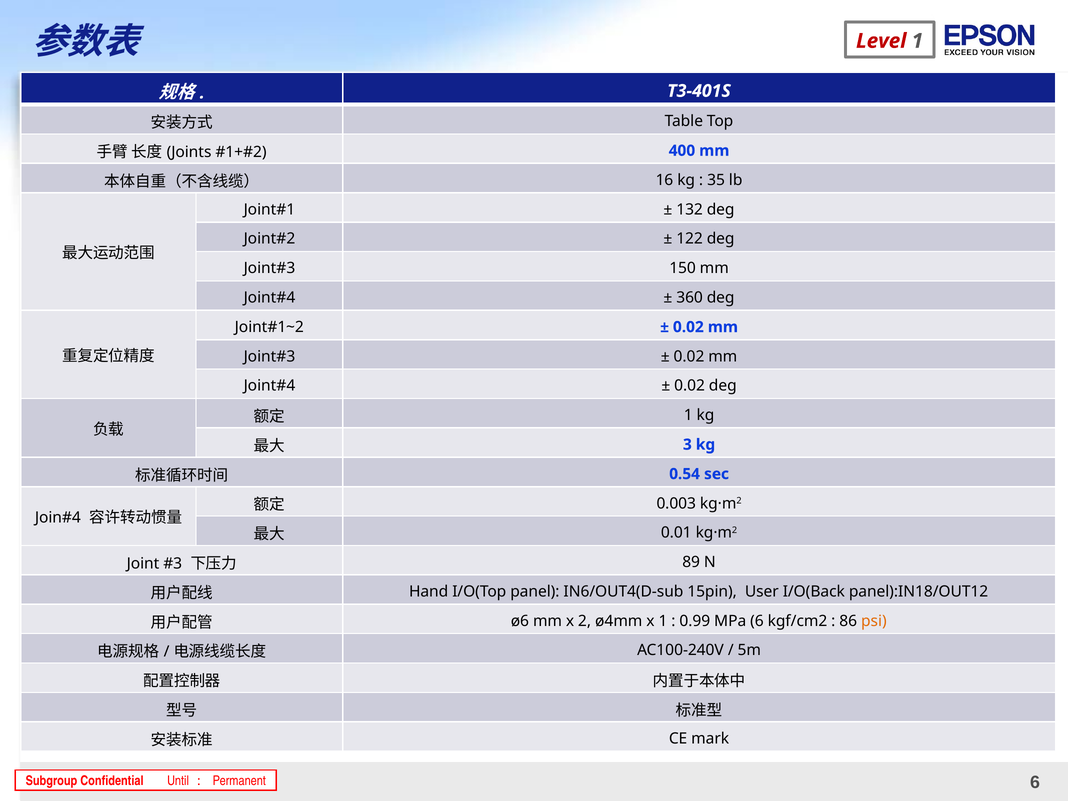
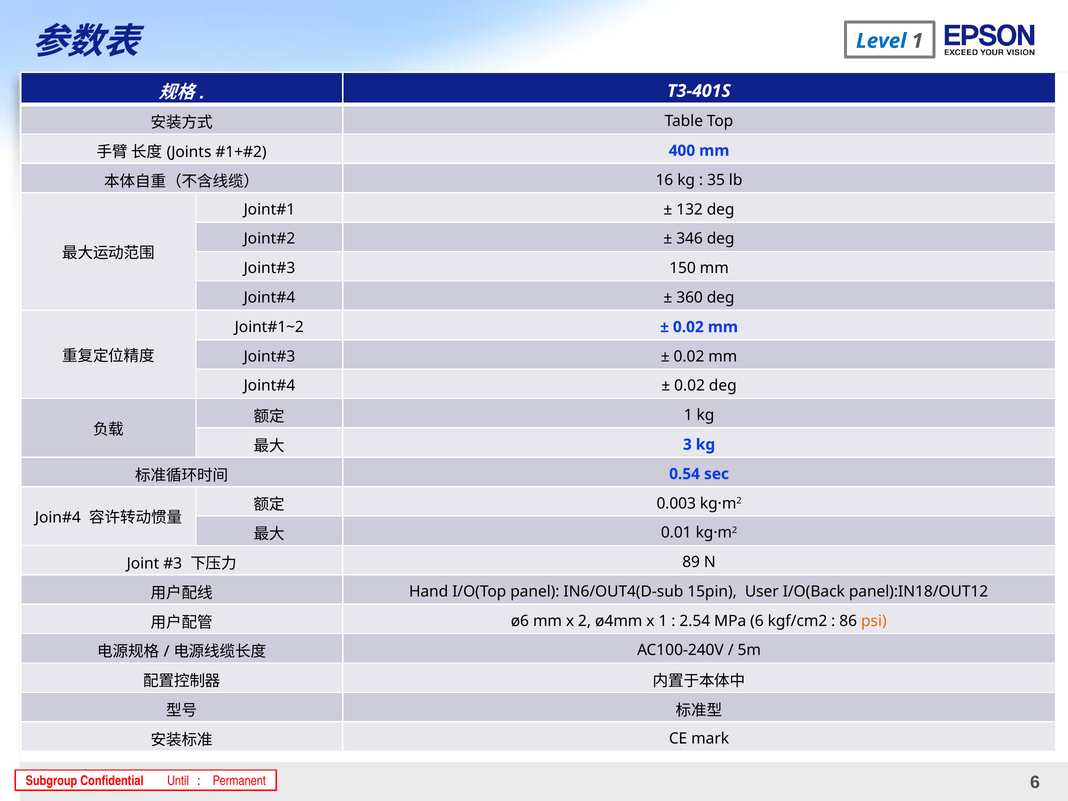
Level colour: red -> blue
122: 122 -> 346
0.99: 0.99 -> 2.54
